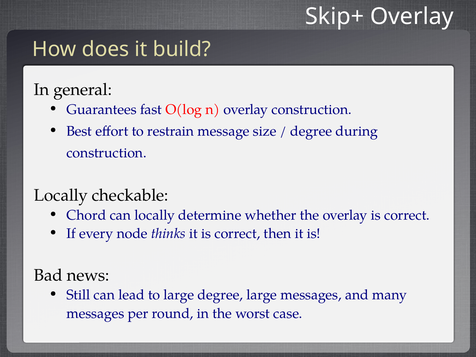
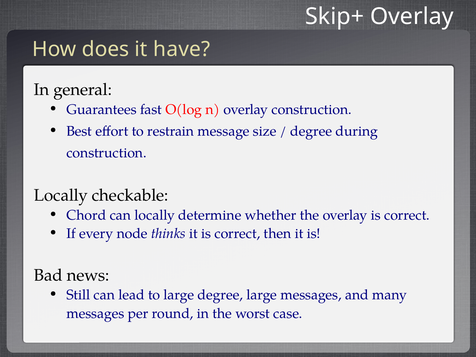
build: build -> have
